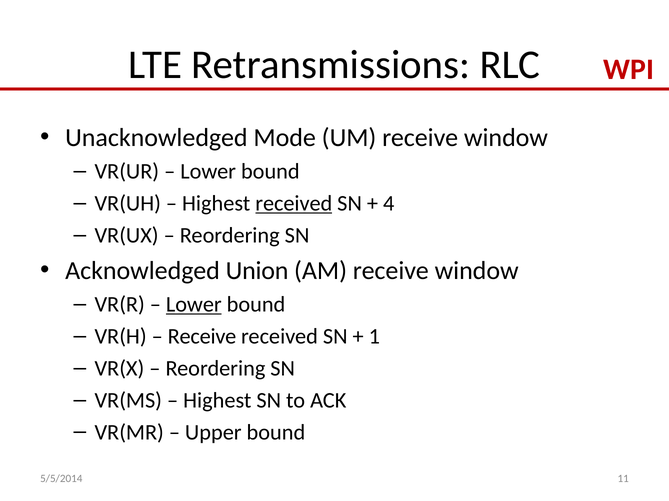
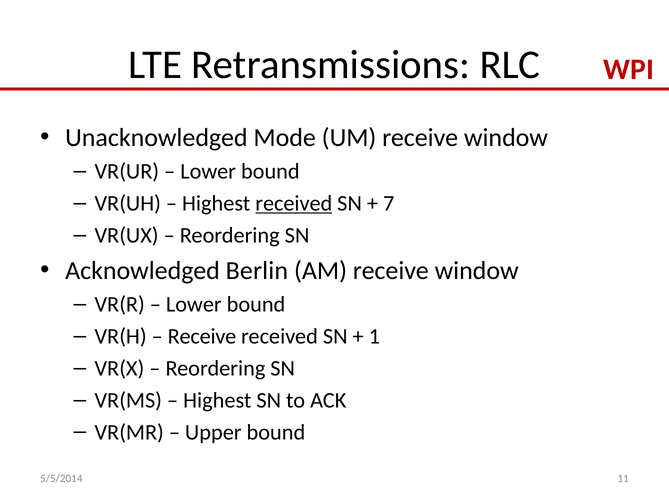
4: 4 -> 7
Union: Union -> Berlin
Lower at (194, 305) underline: present -> none
